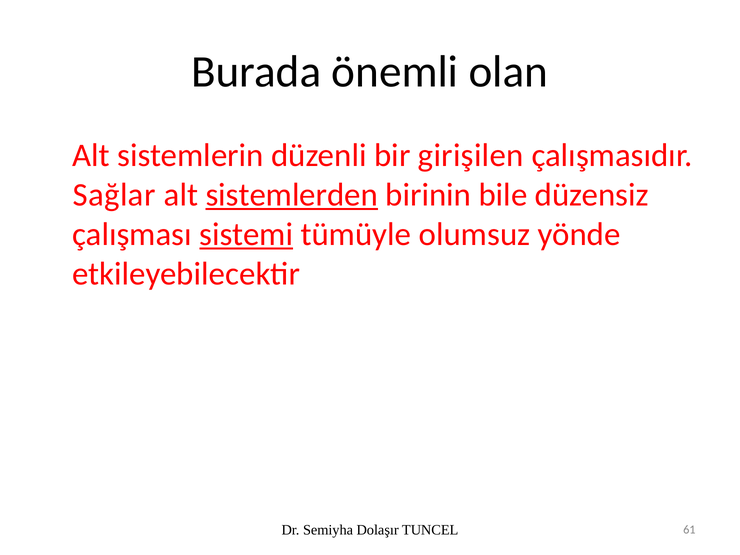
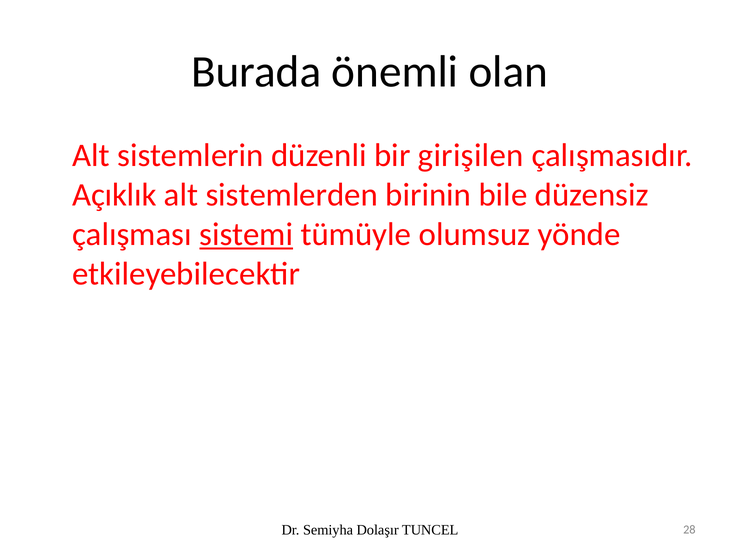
Sağlar: Sağlar -> Açıklık
sistemlerden underline: present -> none
61: 61 -> 28
